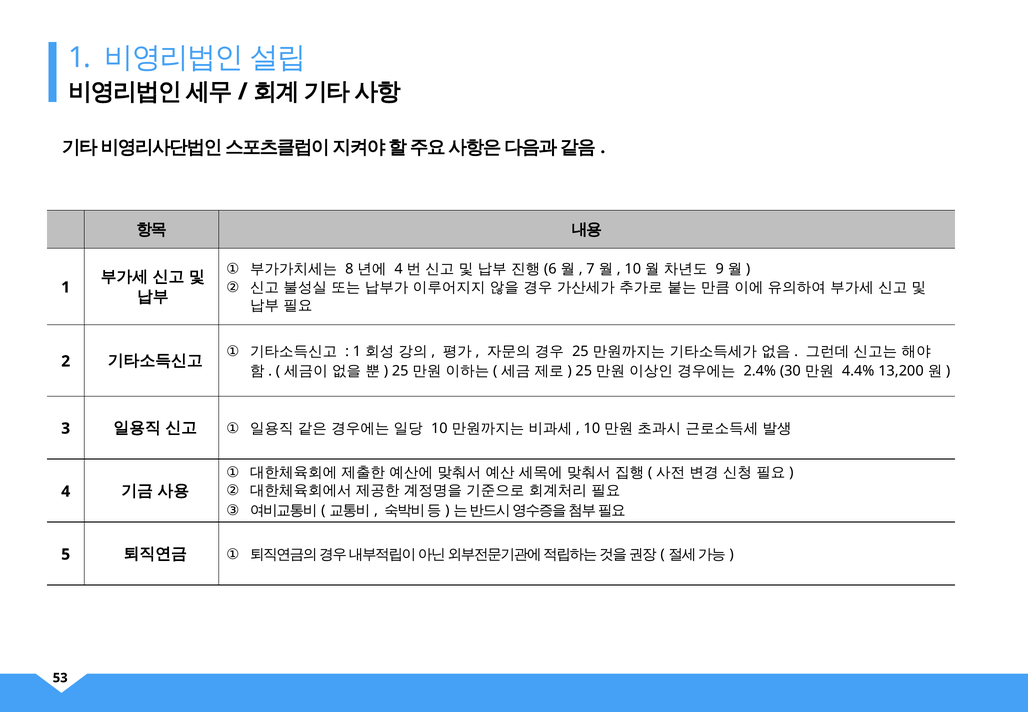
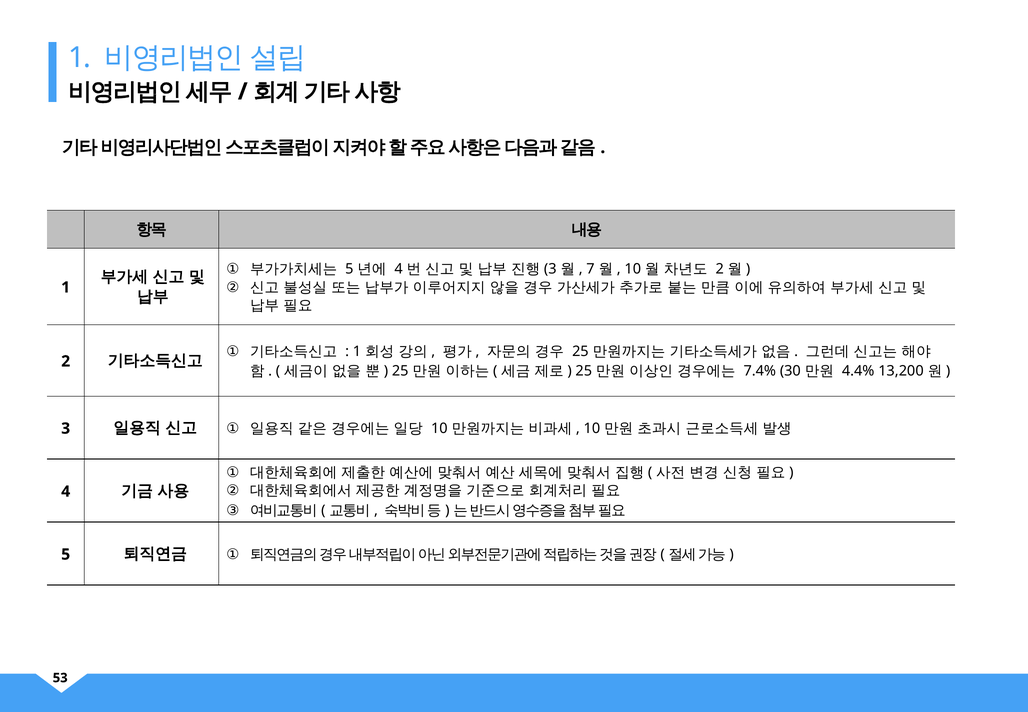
8 at (349, 269): 8 -> 5
6 at (550, 269): 6 -> 3
9 at (720, 269): 9 -> 2
2.4%: 2.4% -> 7.4%
